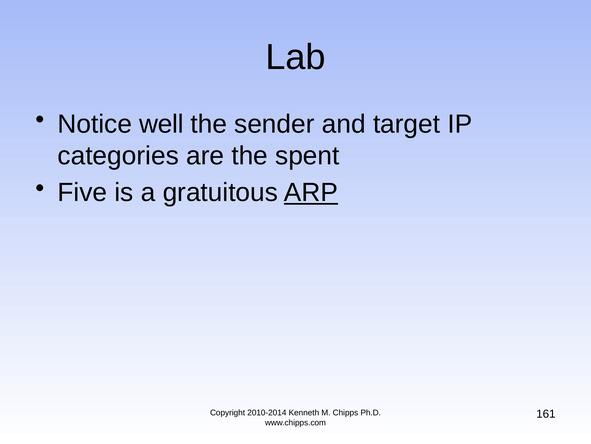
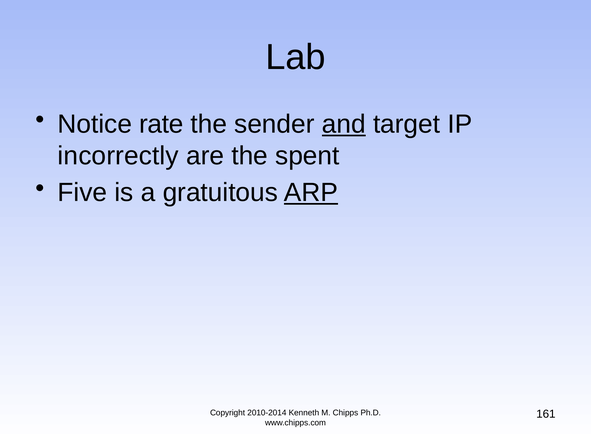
well: well -> rate
and underline: none -> present
categories: categories -> incorrectly
